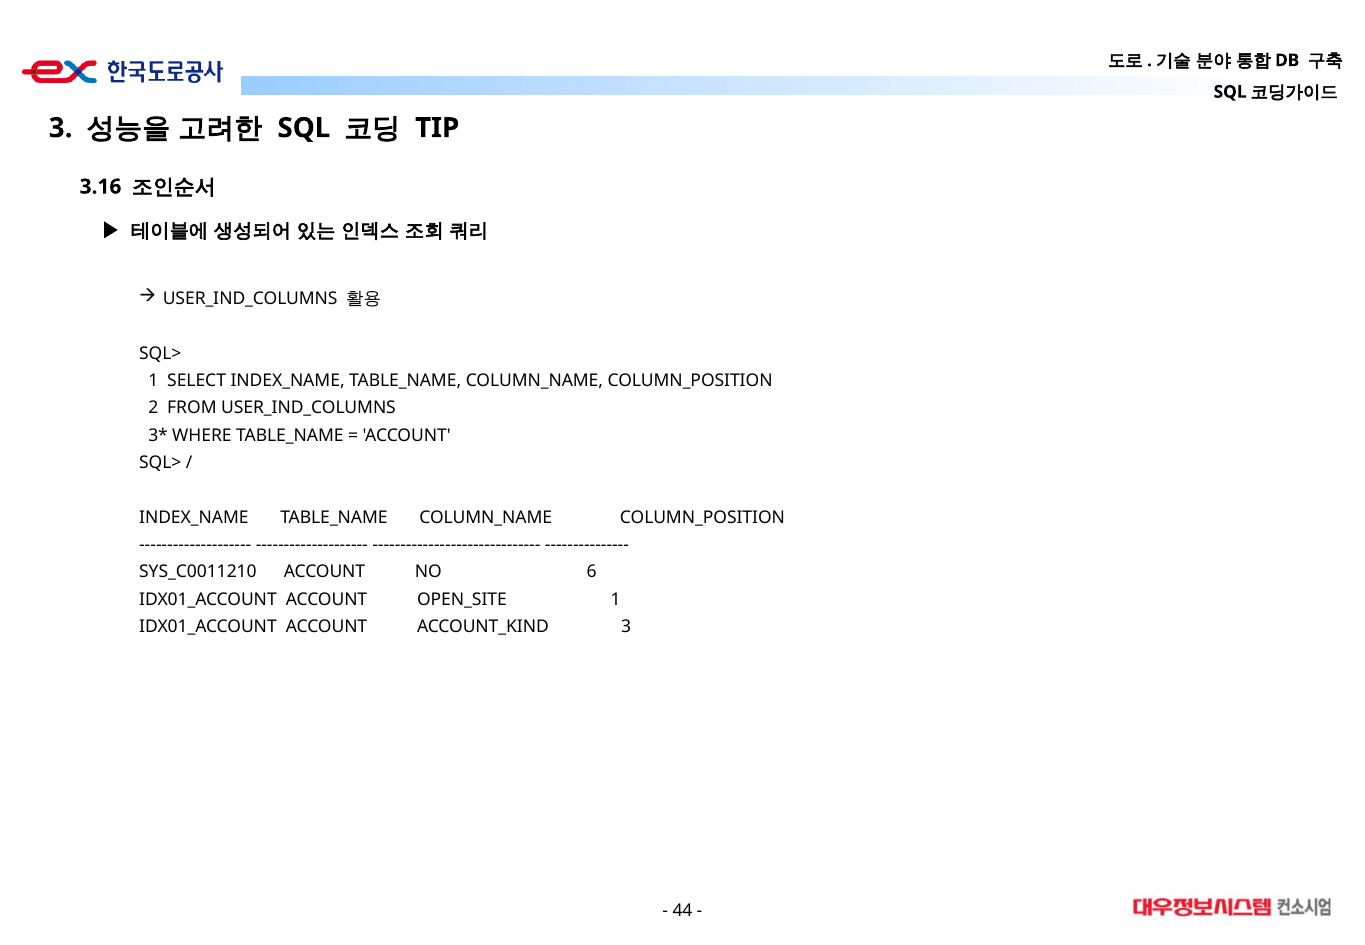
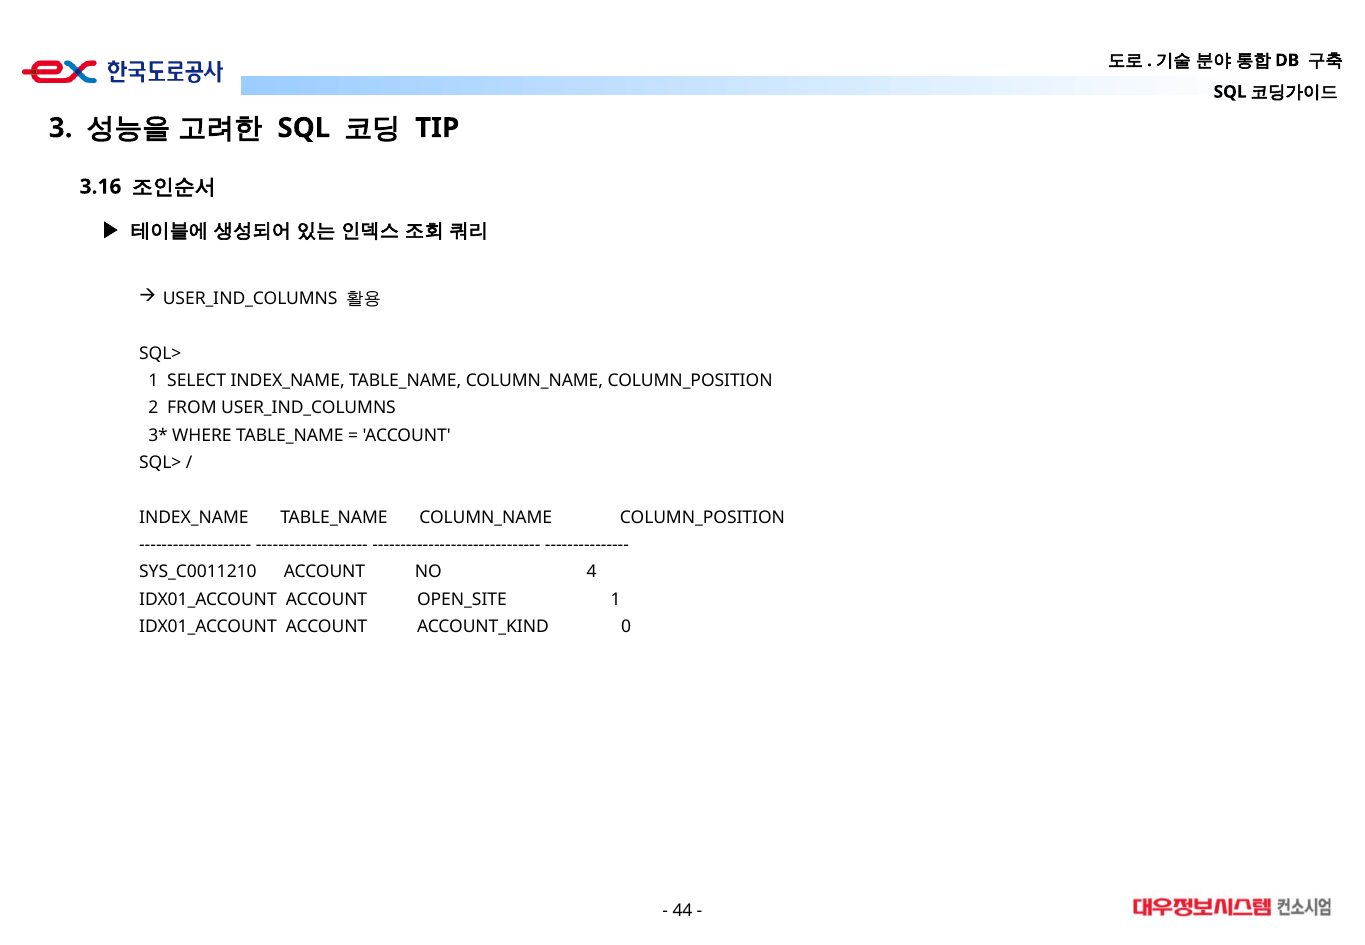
6: 6 -> 4
ACCOUNT_KIND 3: 3 -> 0
